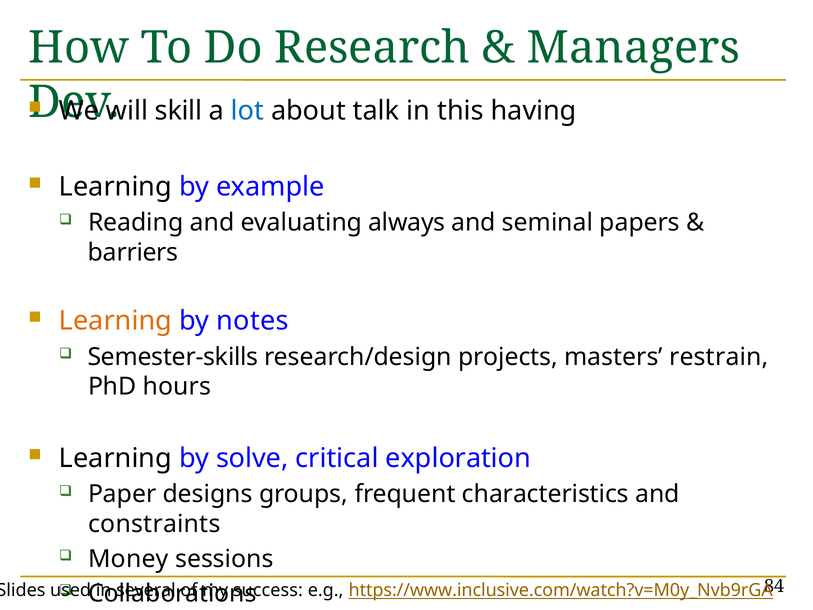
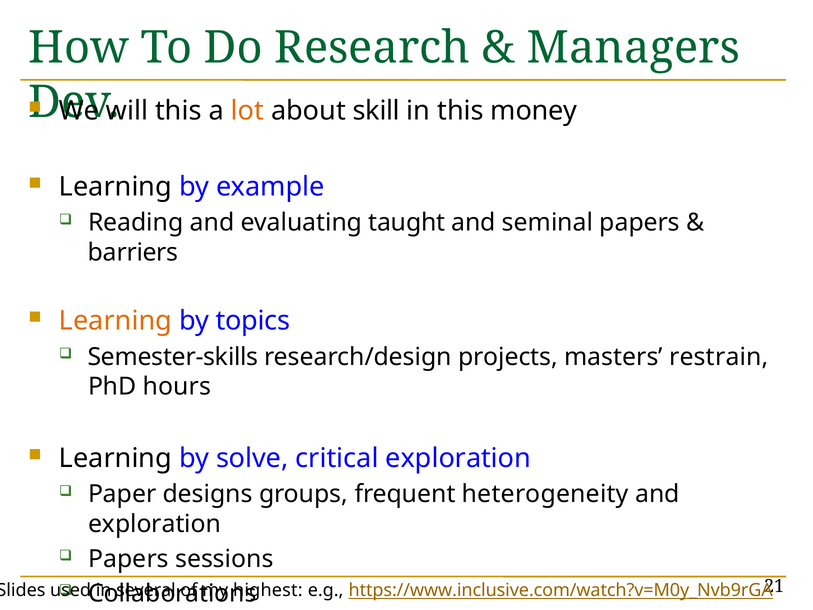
will skill: skill -> this
lot colour: blue -> orange
talk: talk -> skill
having: having -> money
always: always -> taught
notes: notes -> topics
characteristics: characteristics -> heterogeneity
constraints at (154, 524): constraints -> exploration
Money at (128, 559): Money -> Papers
84: 84 -> 21
success: success -> highest
